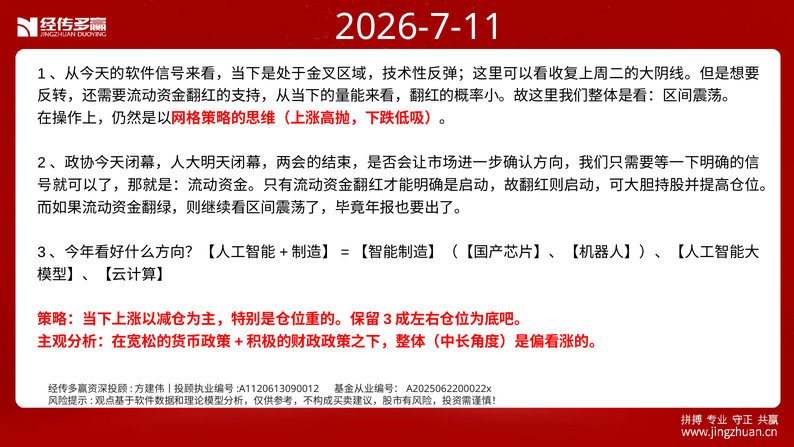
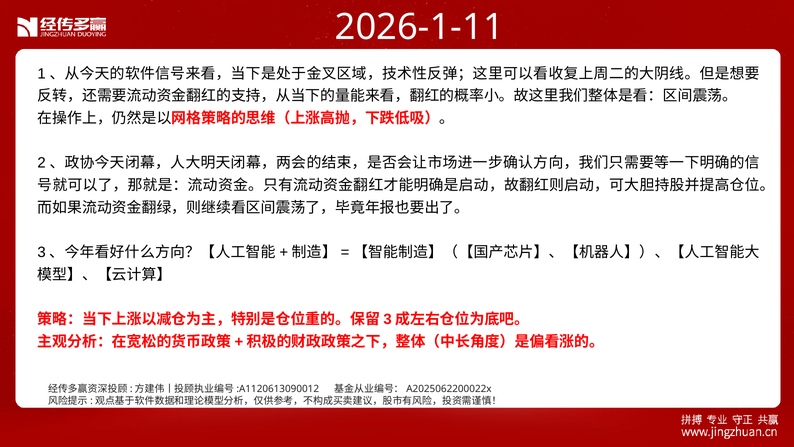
2026-7-11: 2026-7-11 -> 2026-1-11
